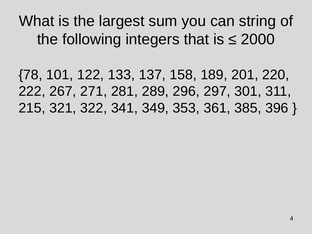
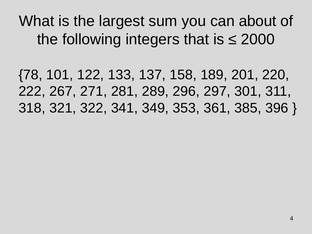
string: string -> about
215: 215 -> 318
